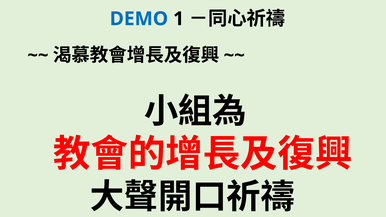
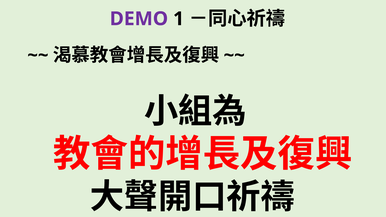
DEMO colour: blue -> purple
